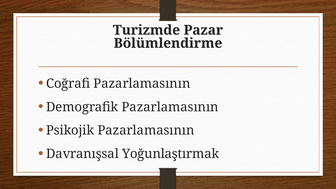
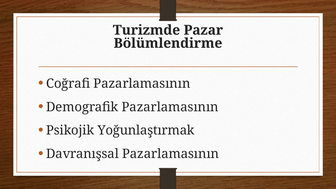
Psikojik Pazarlamasının: Pazarlamasının -> Yoğunlaştırmak
Davranışsal Yoğunlaştırmak: Yoğunlaştırmak -> Pazarlamasının
